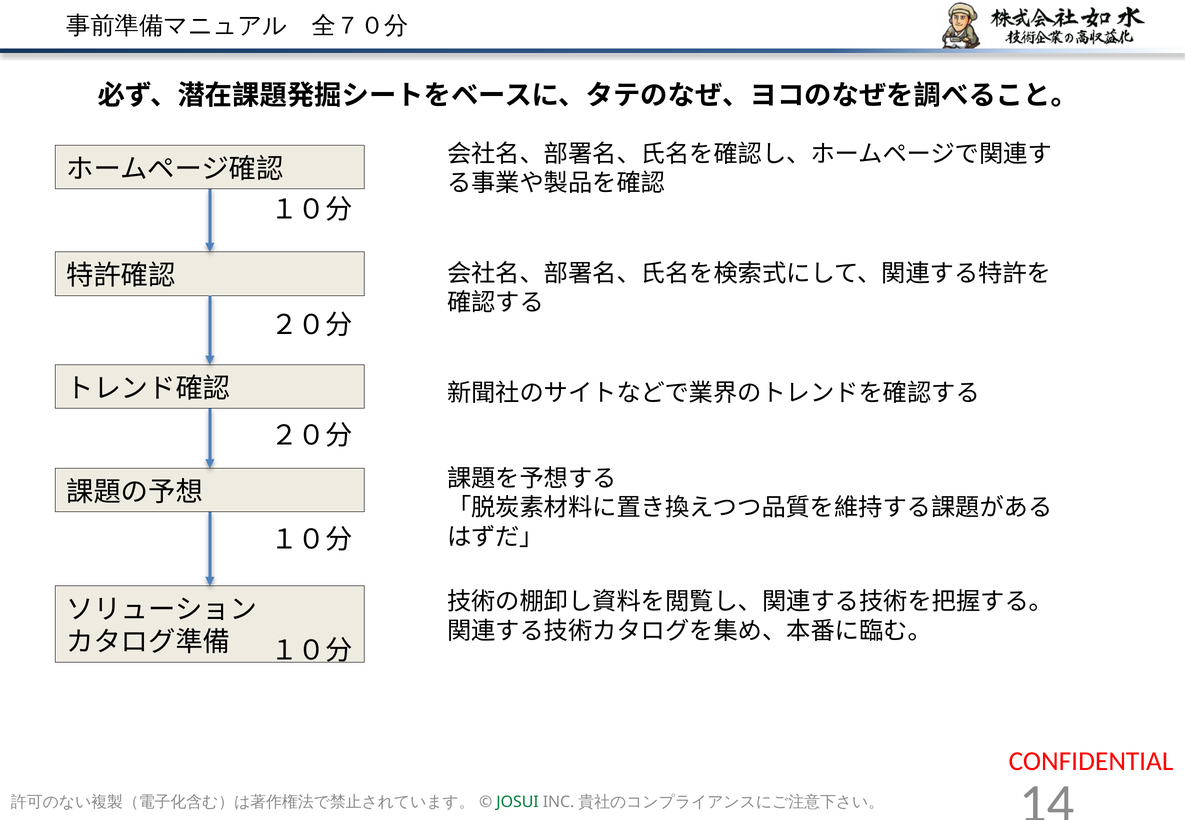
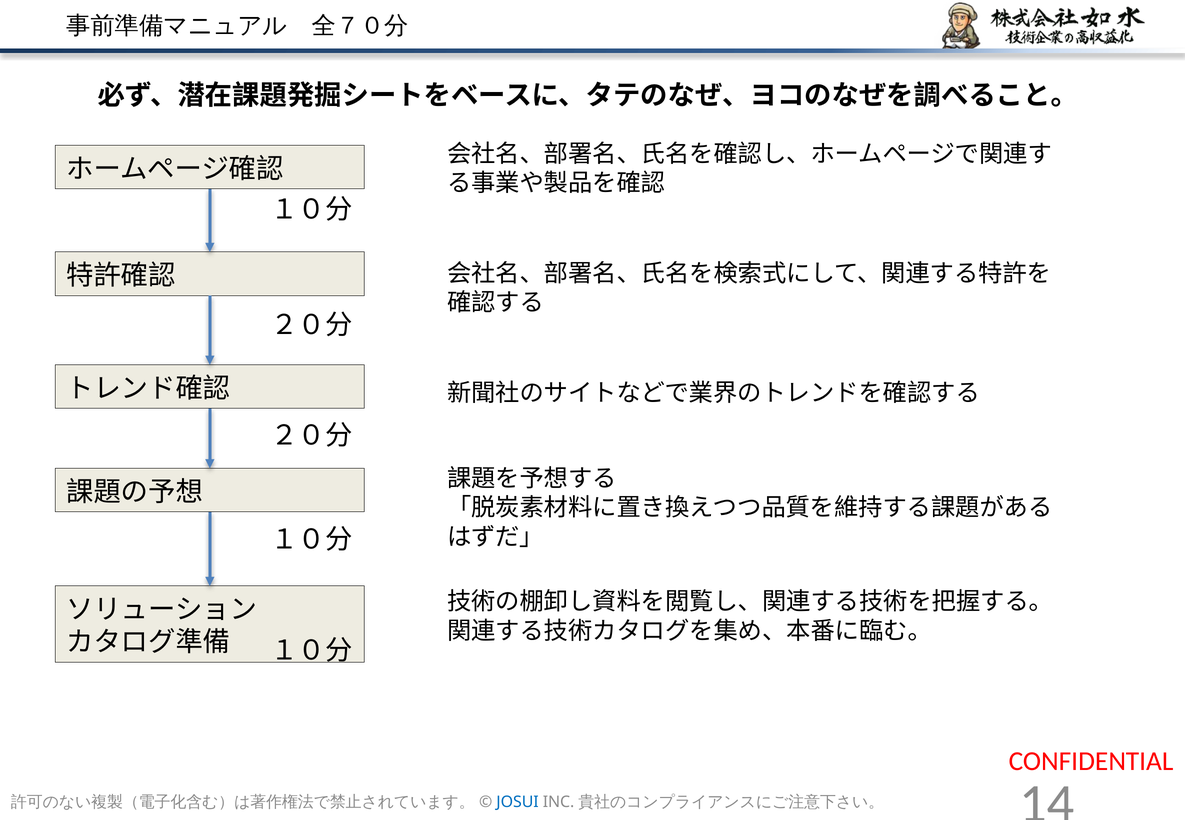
JOSUI colour: green -> blue
